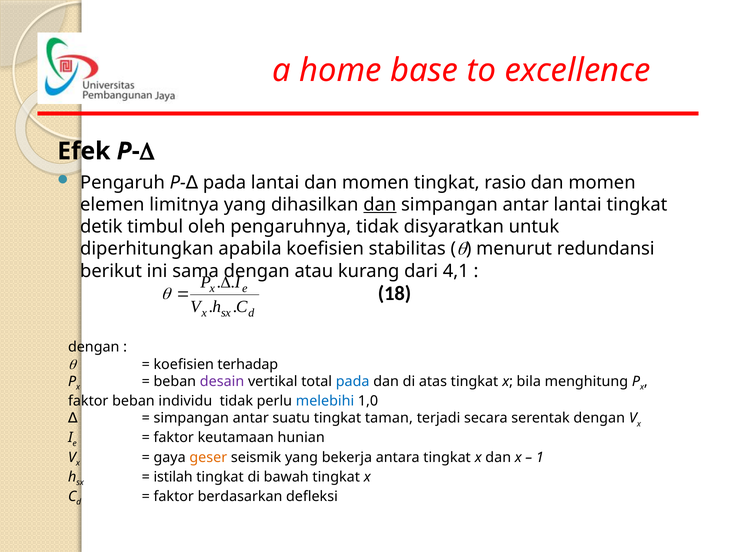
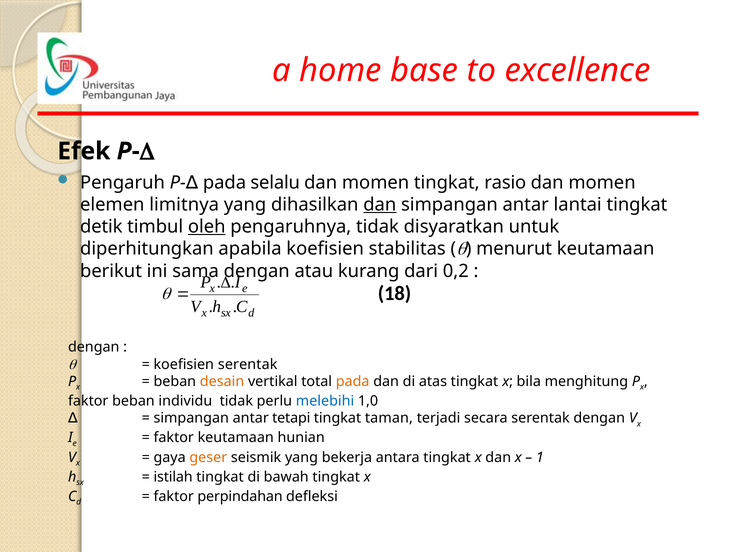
pada lantai: lantai -> selalu
oleh underline: none -> present
menurut redundansi: redundansi -> keutamaan
4,1: 4,1 -> 0,2
koefisien terhadap: terhadap -> serentak
desain colour: purple -> orange
pada at (353, 382) colour: blue -> orange
suatu: suatu -> tetapi
berdasarkan: berdasarkan -> perpindahan
